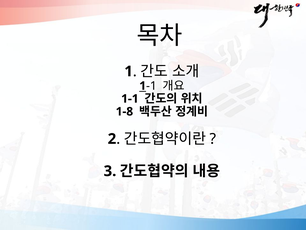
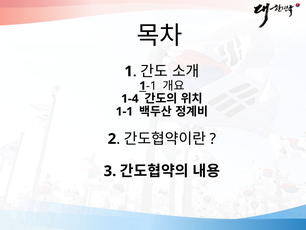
1-1: 1-1 -> 1-4
1-8: 1-8 -> 1-1
